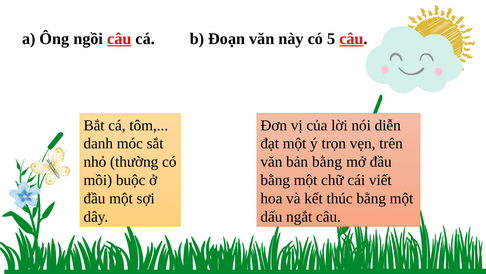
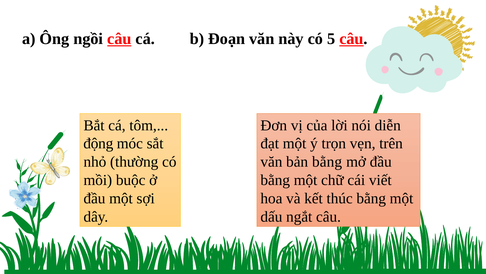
danh: danh -> động
